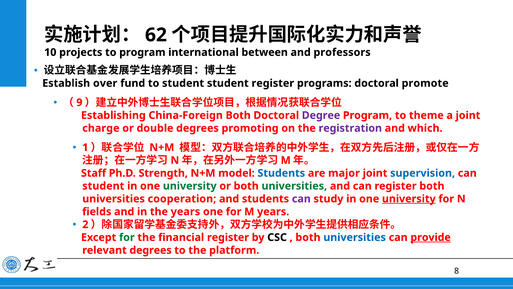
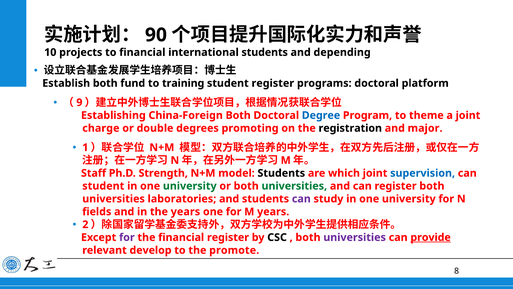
62: 62 -> 90
to program: program -> financial
international between: between -> students
professors: professors -> depending
Establish over: over -> both
to student: student -> training
promote: promote -> platform
Degree colour: purple -> blue
registration colour: purple -> black
which: which -> major
Students at (281, 173) colour: blue -> black
major: major -> which
cooperation: cooperation -> laboratories
university at (409, 199) underline: present -> none
for at (127, 237) colour: green -> purple
universities at (355, 237) colour: blue -> purple
relevant degrees: degrees -> develop
platform: platform -> promote
